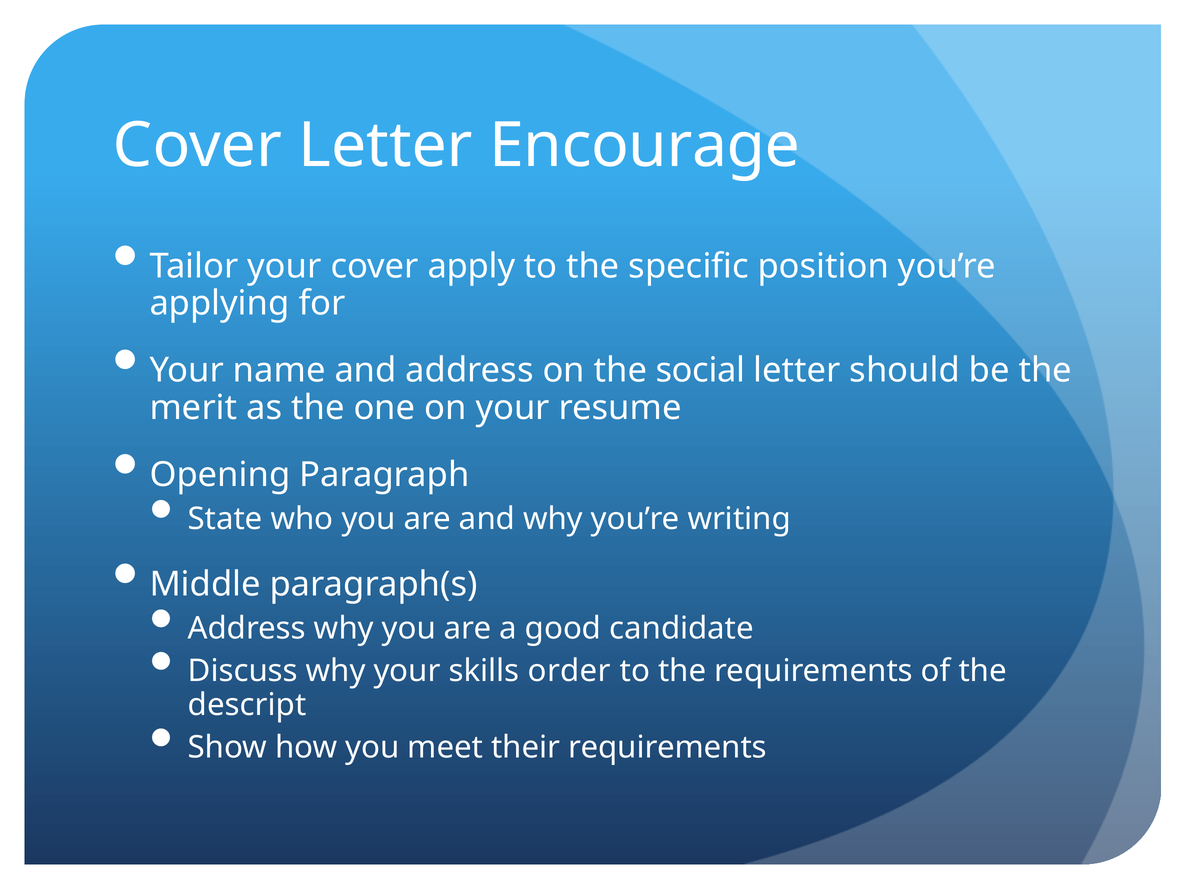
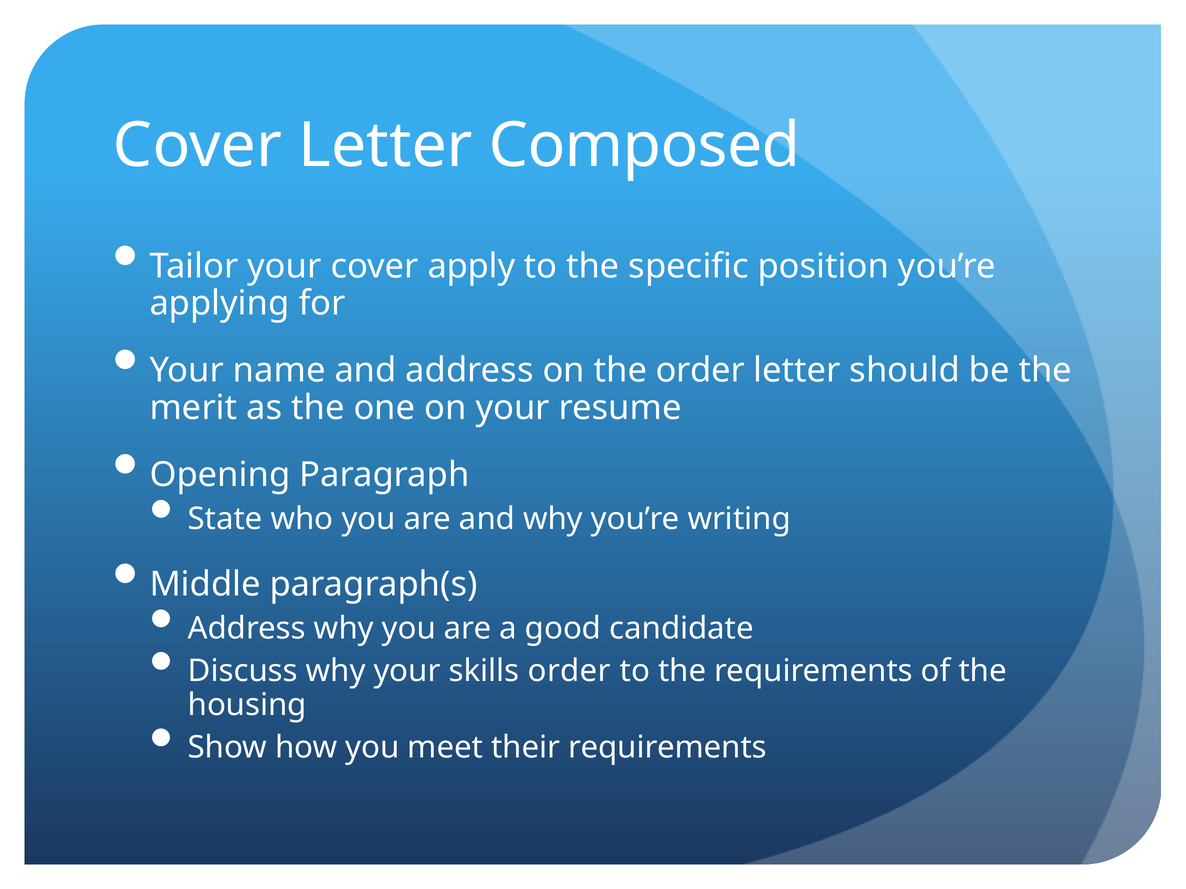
Encourage: Encourage -> Composed
the social: social -> order
descript: descript -> housing
